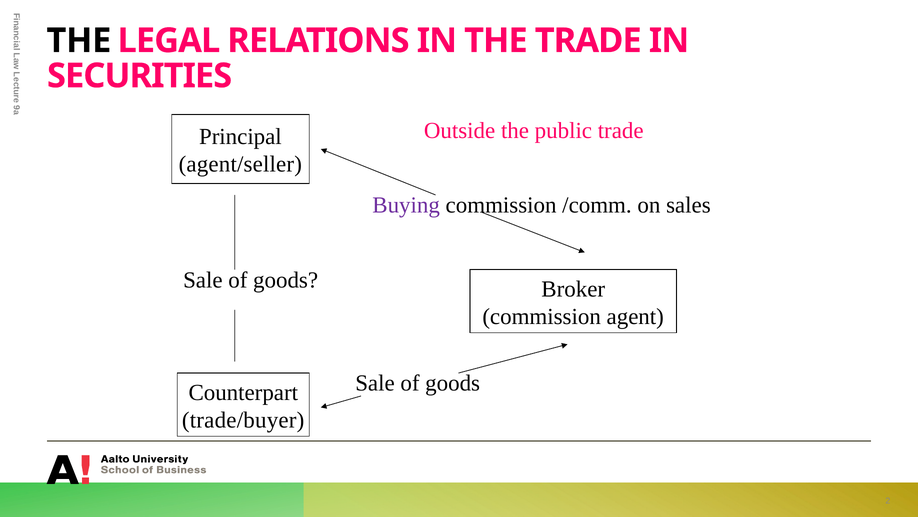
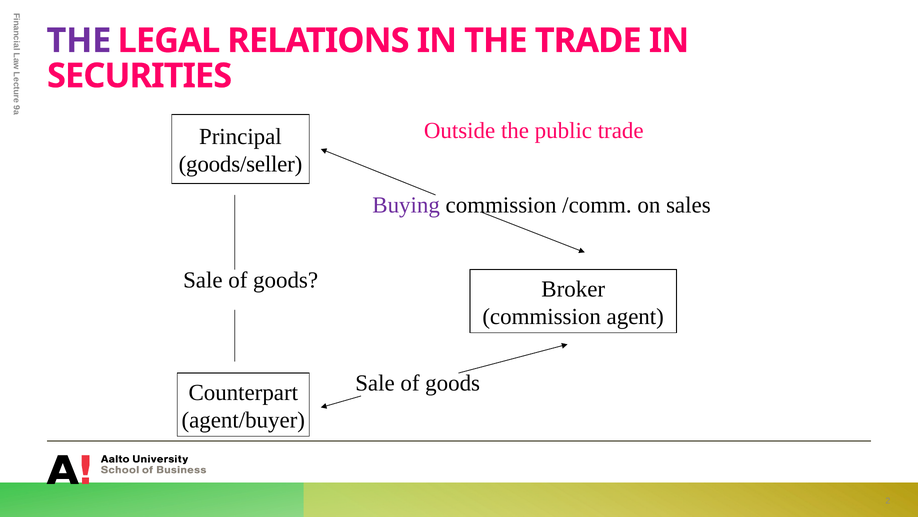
THE at (79, 41) colour: black -> purple
agent/seller: agent/seller -> goods/seller
trade/buyer: trade/buyer -> agent/buyer
